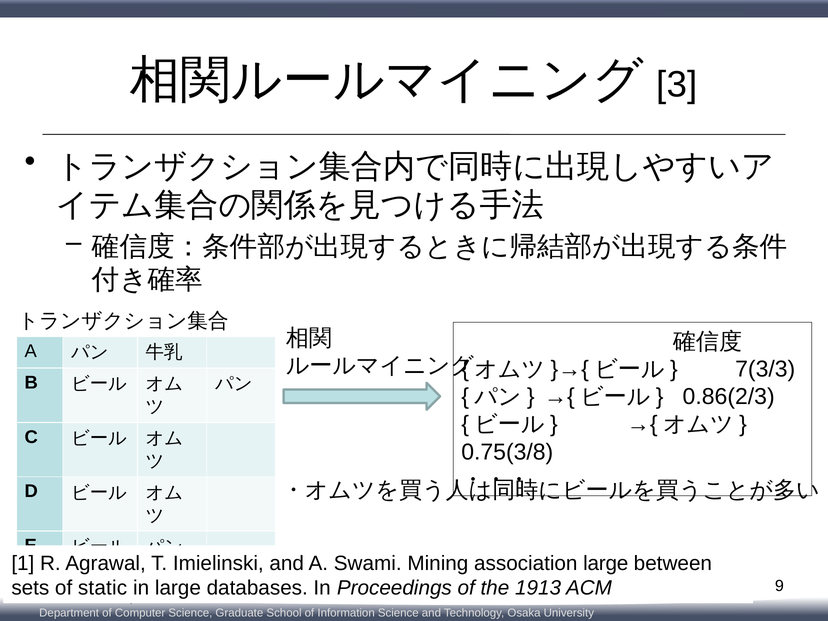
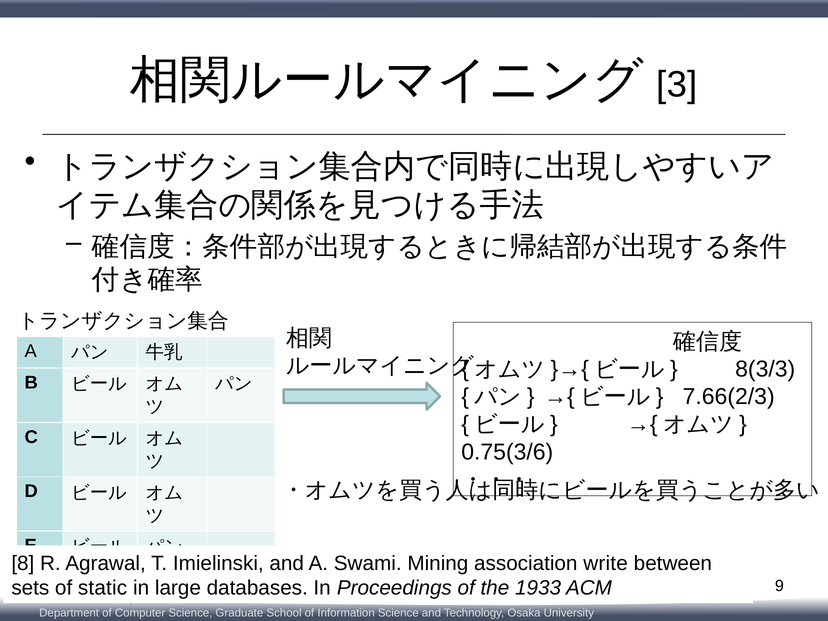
7(3/3: 7(3/3 -> 8(3/3
0.86(2/3: 0.86(2/3 -> 7.66(2/3
0.75(3/8: 0.75(3/8 -> 0.75(3/6
1: 1 -> 8
association large: large -> write
1913: 1913 -> 1933
